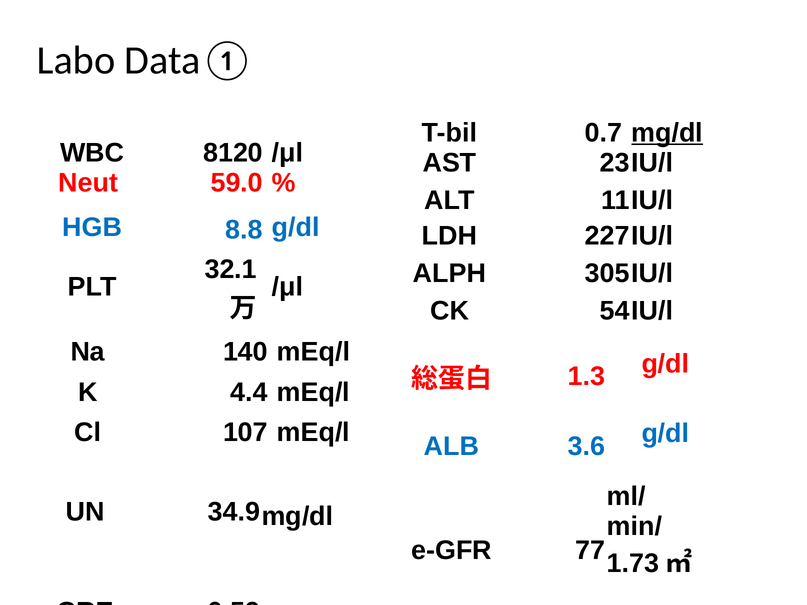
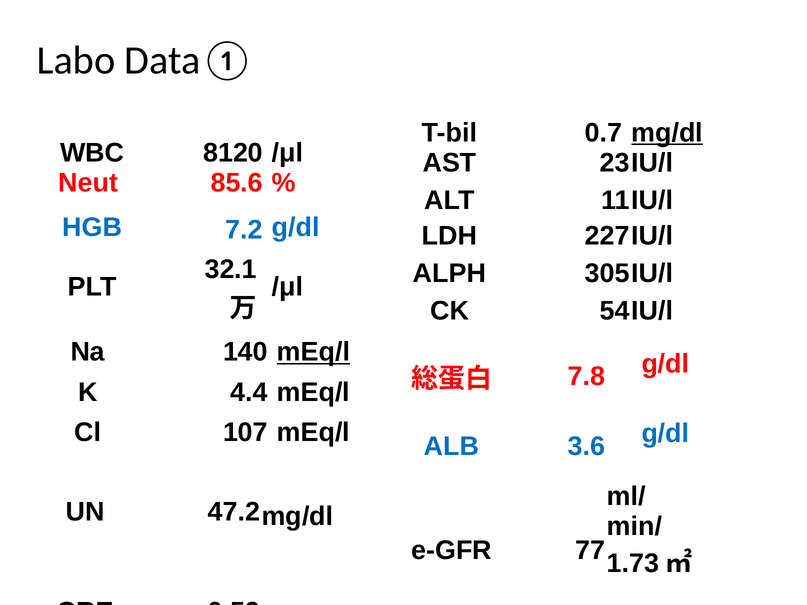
59.0: 59.0 -> 85.6
8.8: 8.8 -> 7.2
mEq/l at (313, 352) underline: none -> present
1.3: 1.3 -> 7.8
34.9: 34.9 -> 47.2
